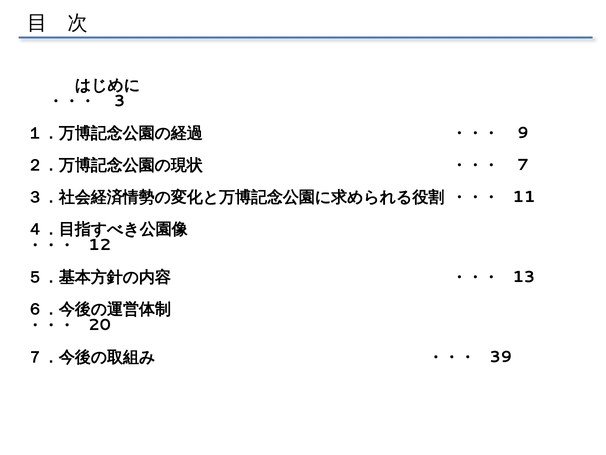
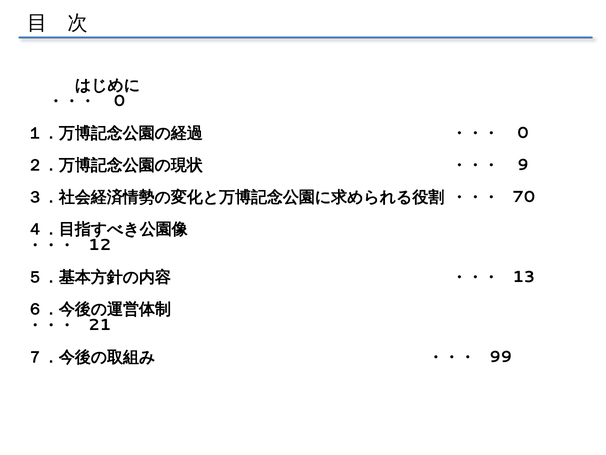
3 at (119, 101): 3 -> 0
9 at (523, 133): 9 -> 0
7: 7 -> 9
11: 11 -> 70
20: 20 -> 21
39: 39 -> 99
